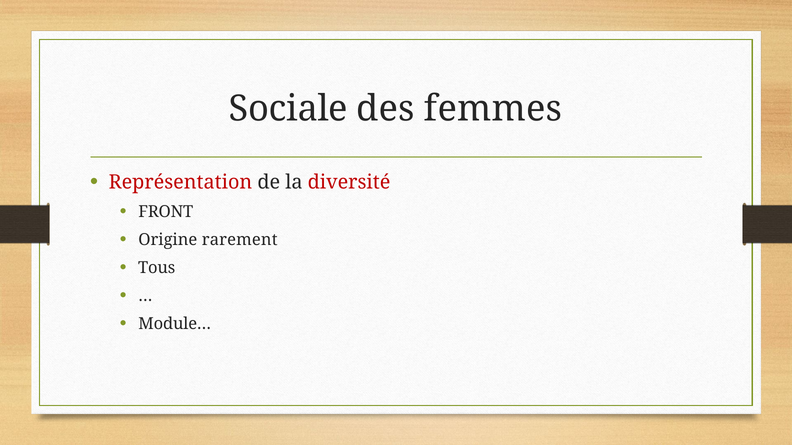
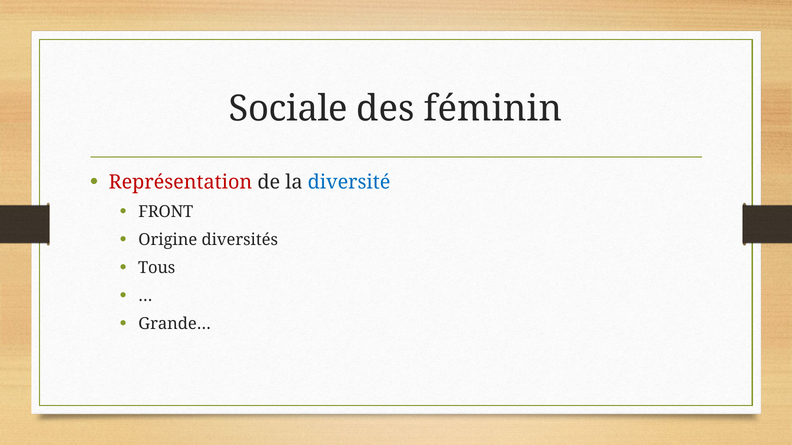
femmes: femmes -> féminin
diversité colour: red -> blue
rarement: rarement -> diversités
Module…: Module… -> Grande…
